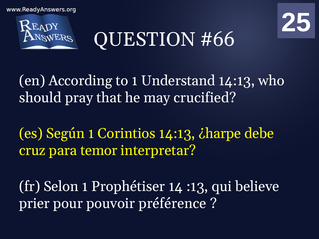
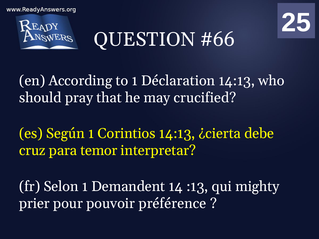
Understand: Understand -> Déclaration
¿harpe: ¿harpe -> ¿cierta
Prophétiser: Prophétiser -> Demandent
believe: believe -> mighty
